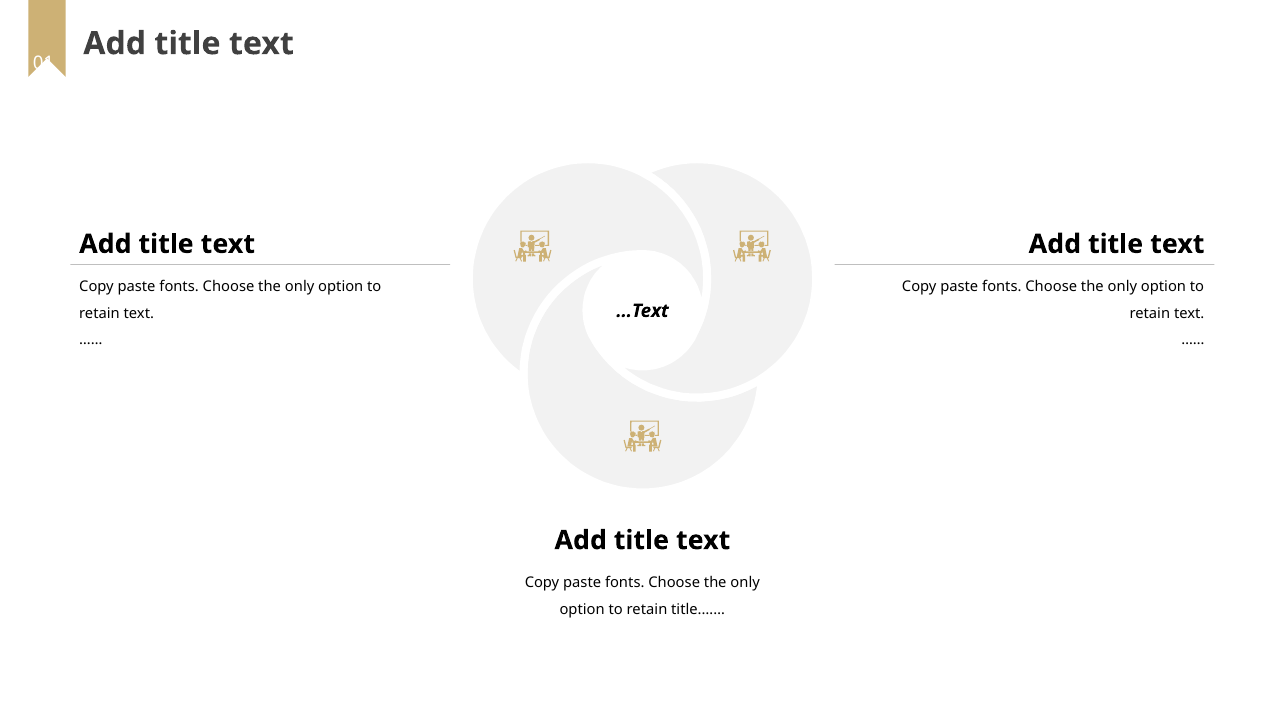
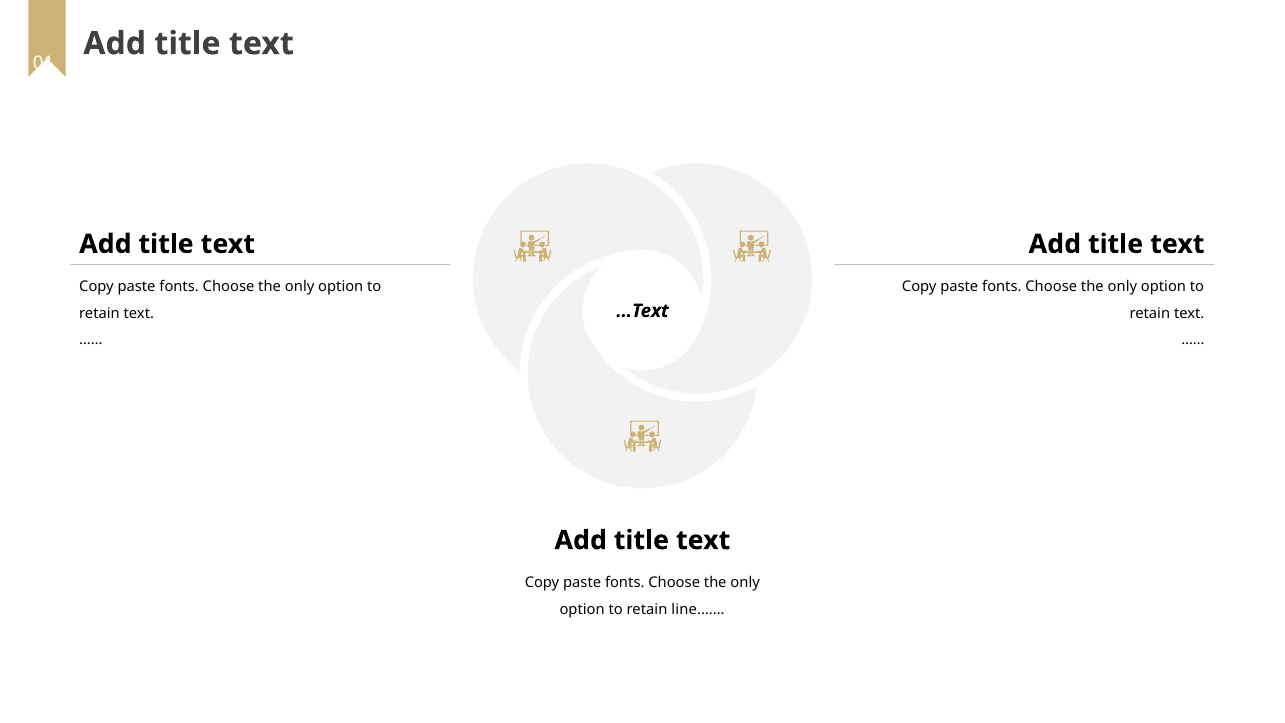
title.……: title.…… -> line.……
